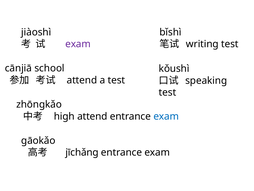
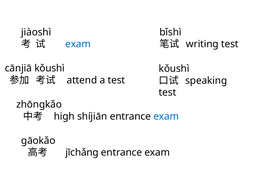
exam at (78, 44) colour: purple -> blue
cānjiā school: school -> kǒushì
high attend: attend -> shíjiān
